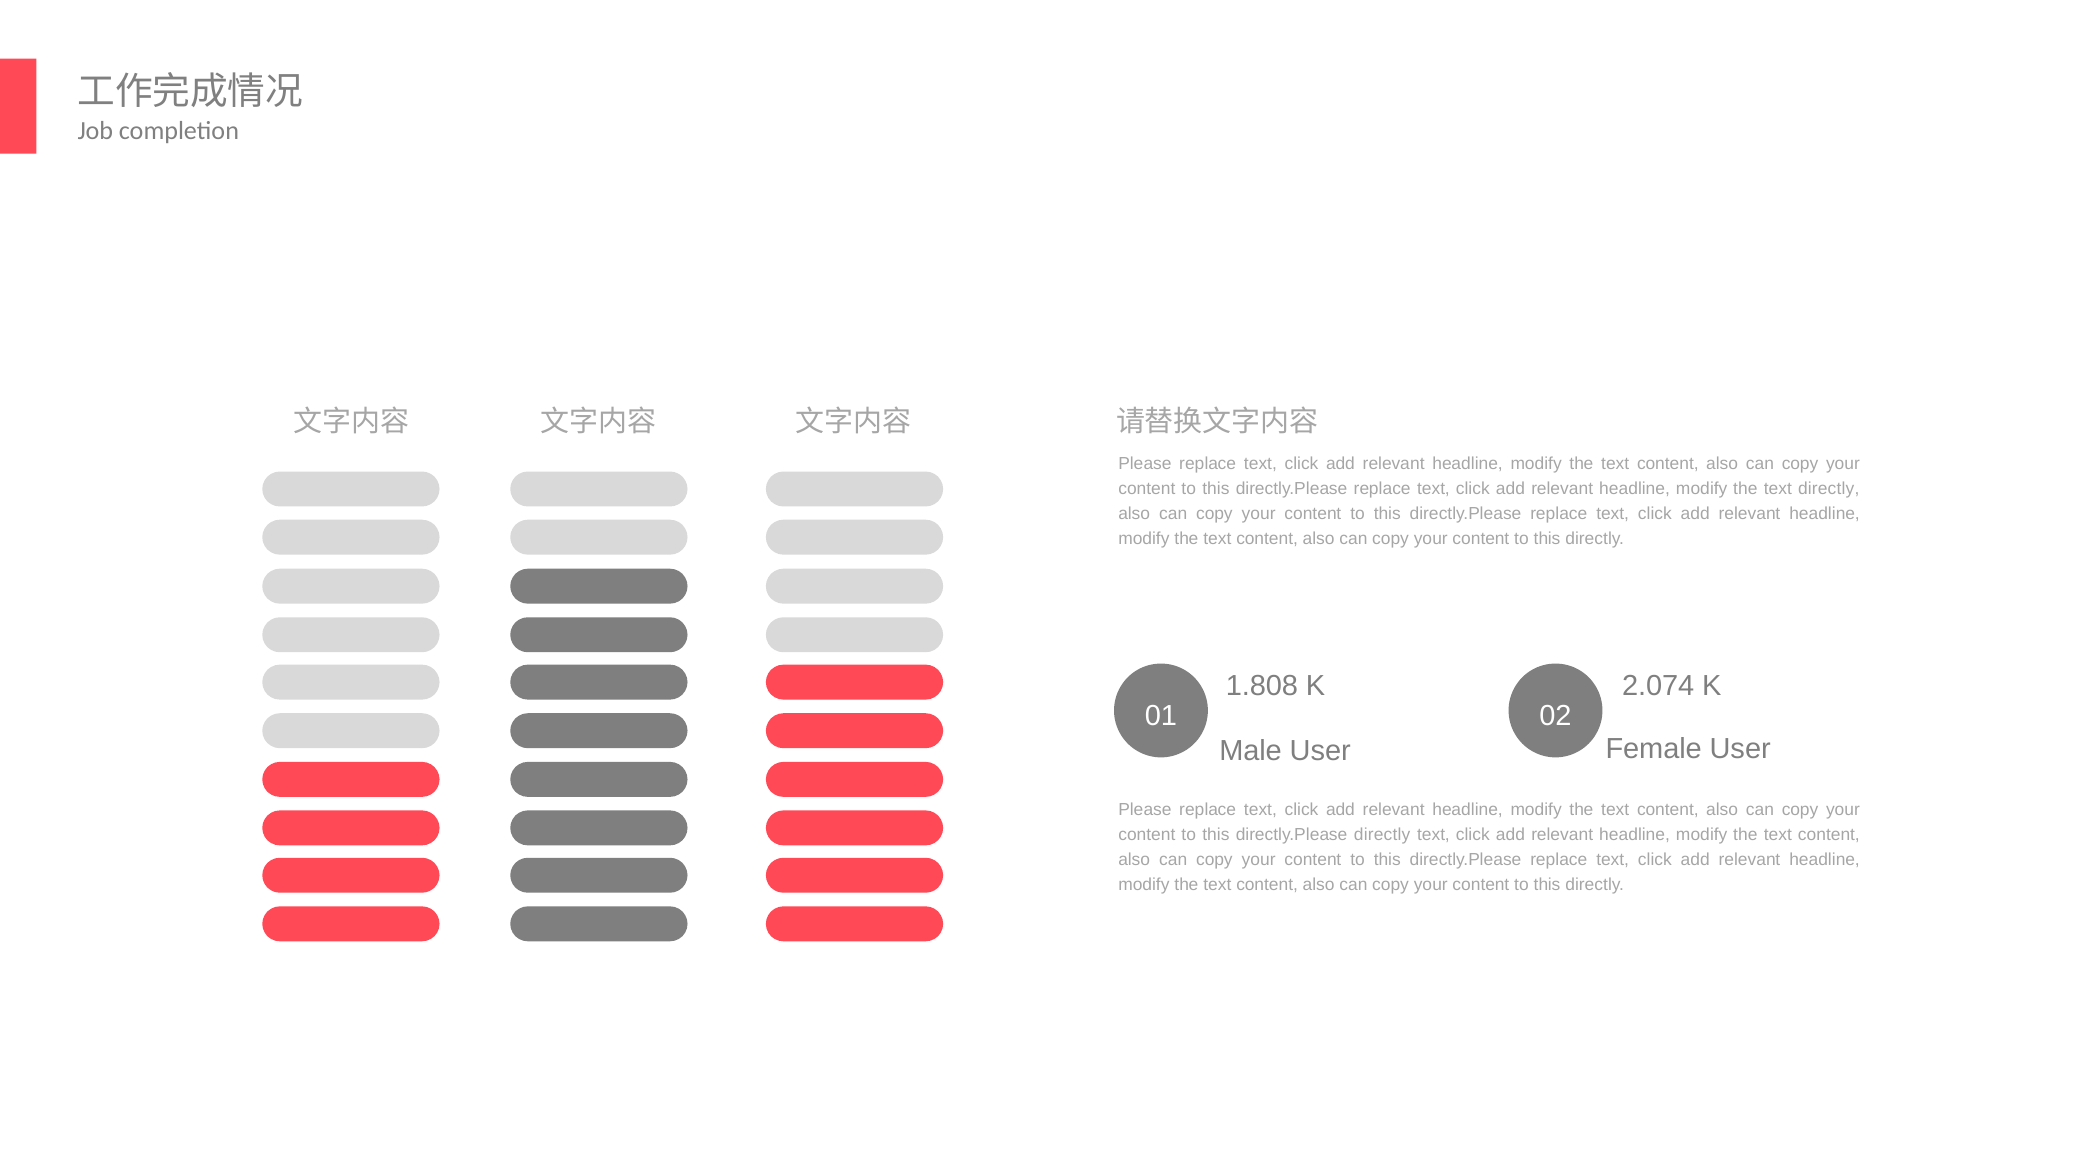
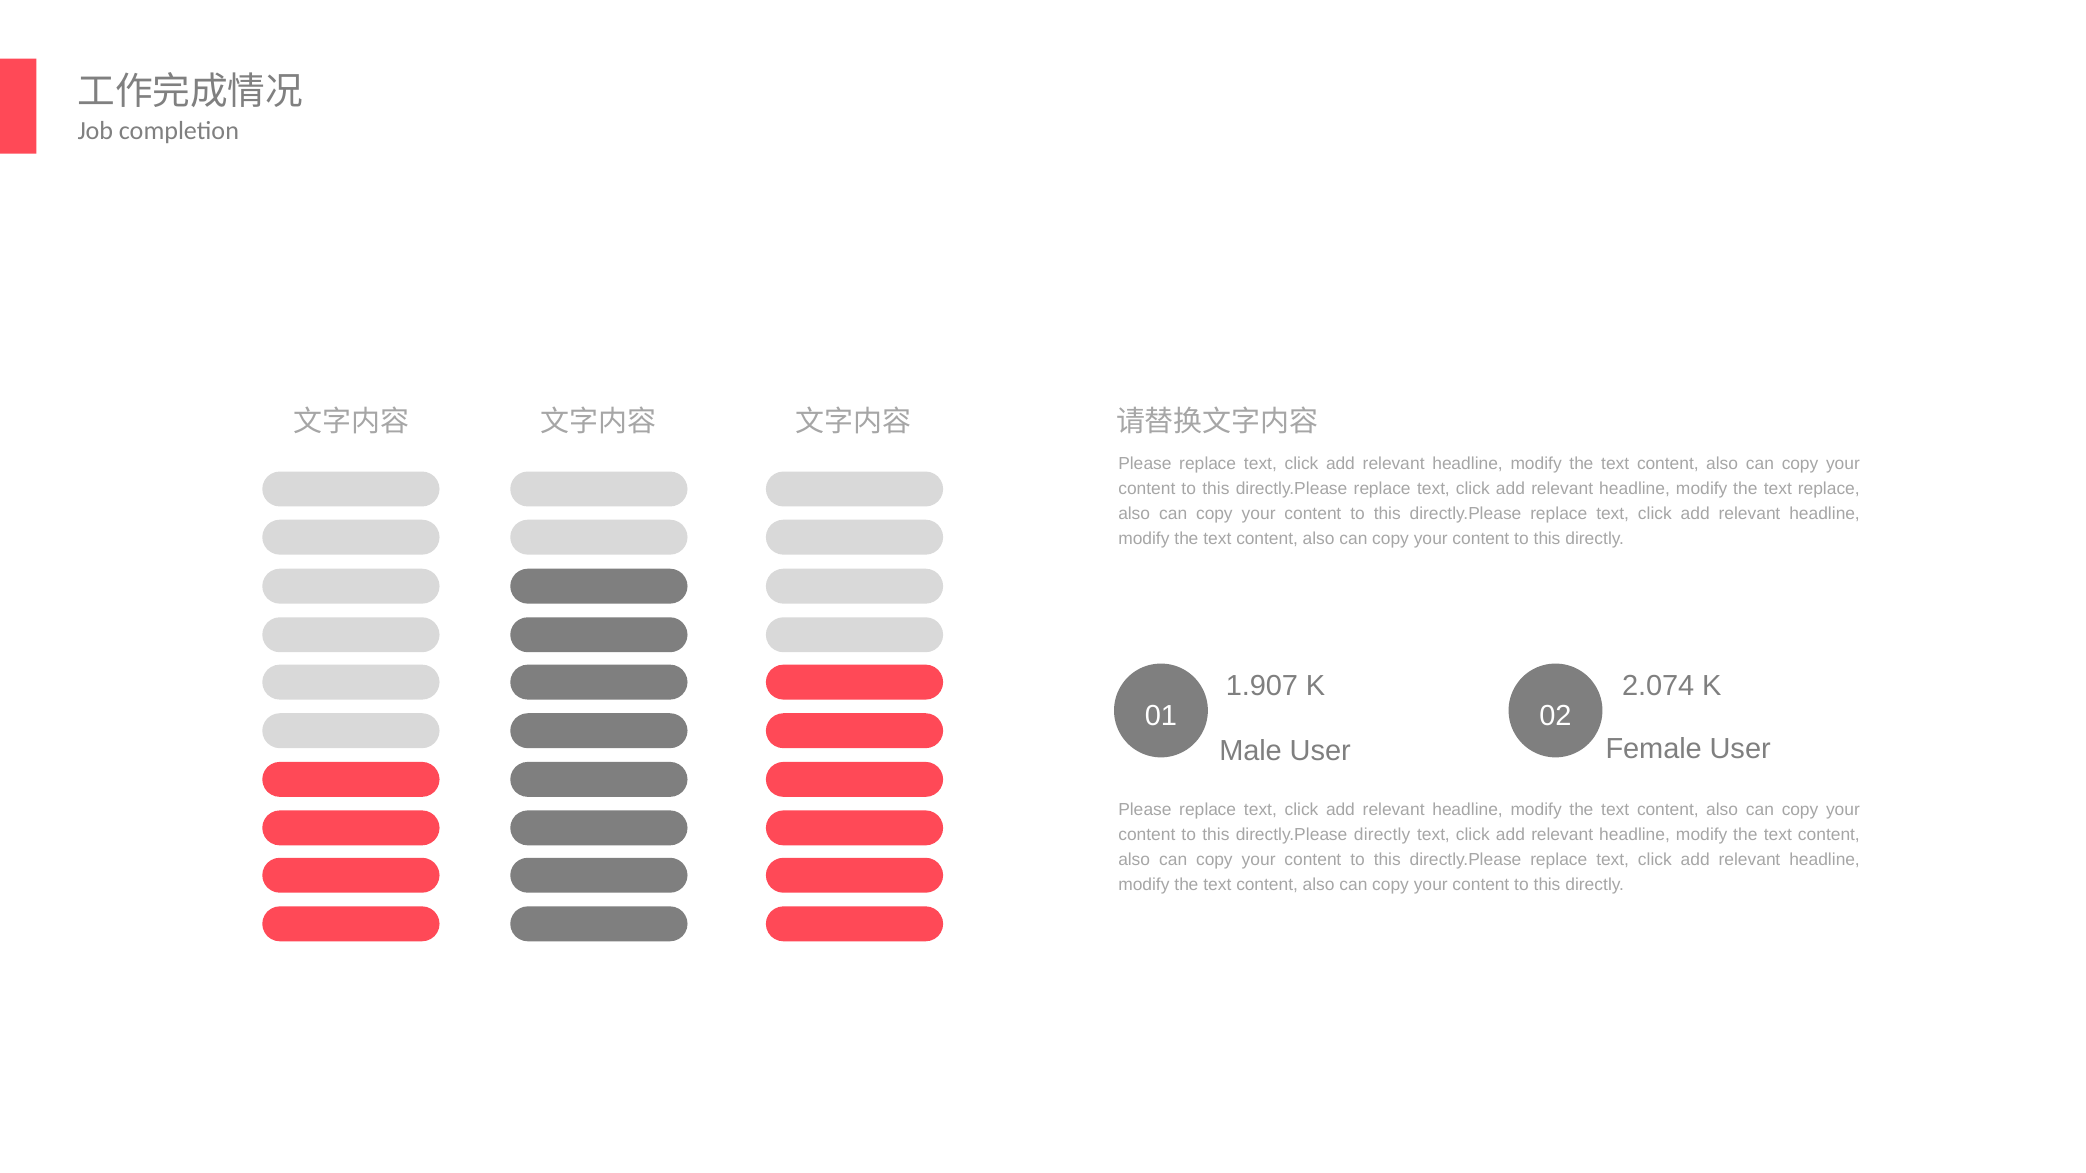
text directly: directly -> replace
1.808: 1.808 -> 1.907
